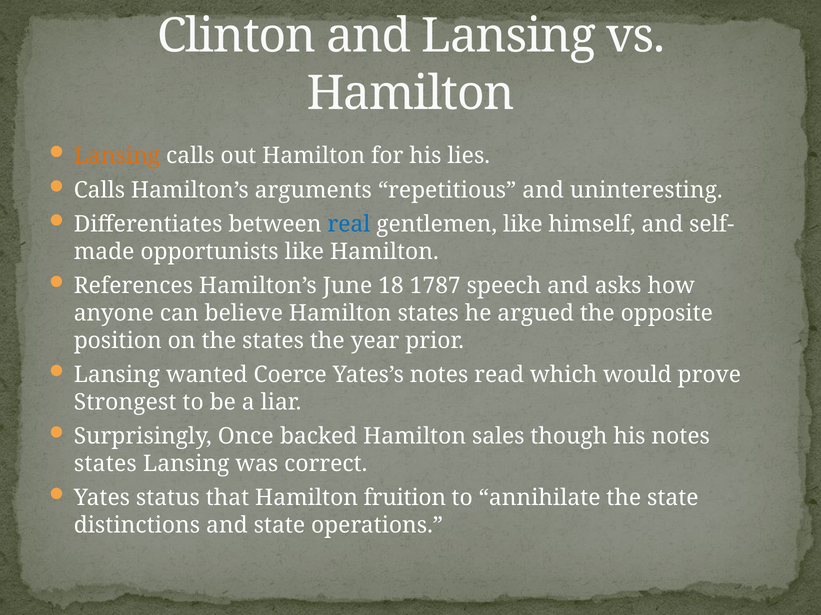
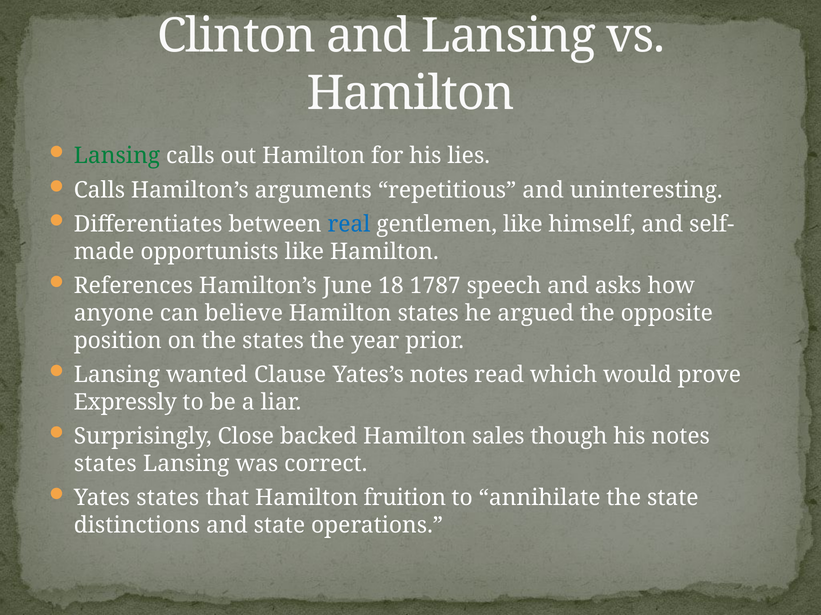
Lansing at (117, 156) colour: orange -> green
Coerce: Coerce -> Clause
Strongest: Strongest -> Expressly
Once: Once -> Close
Yates status: status -> states
